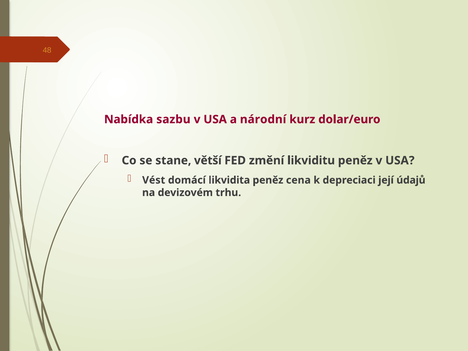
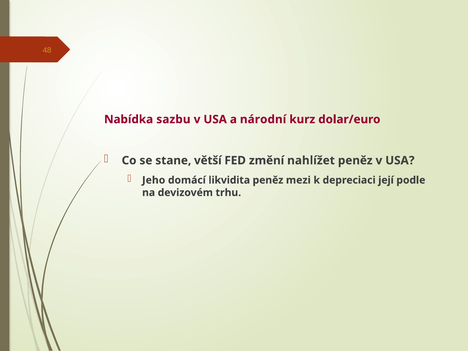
likviditu: likviditu -> nahlížet
Vést: Vést -> Jeho
cena: cena -> mezi
údajů: údajů -> podle
